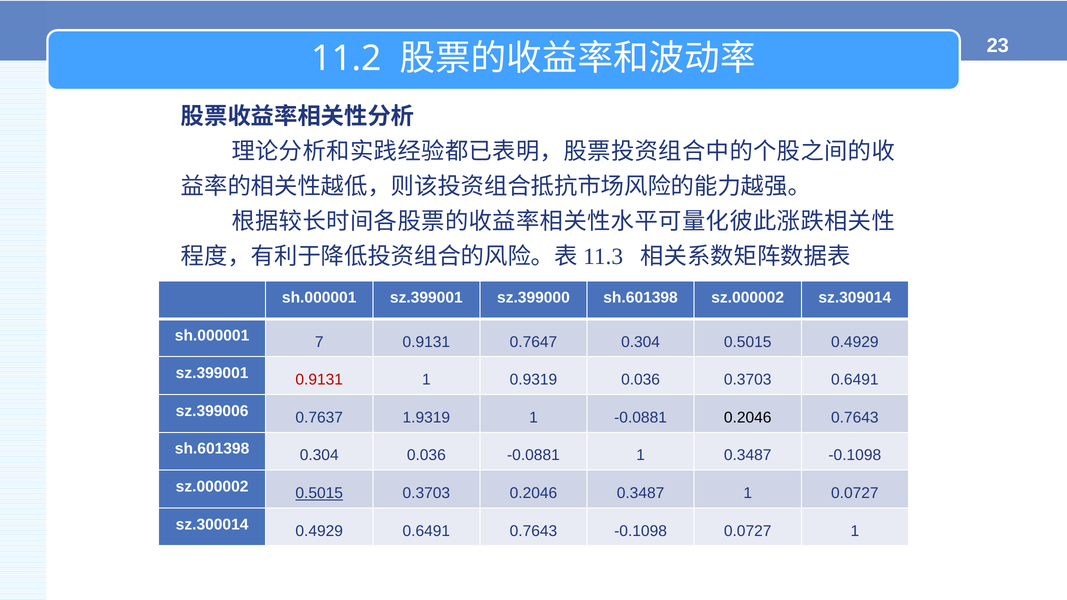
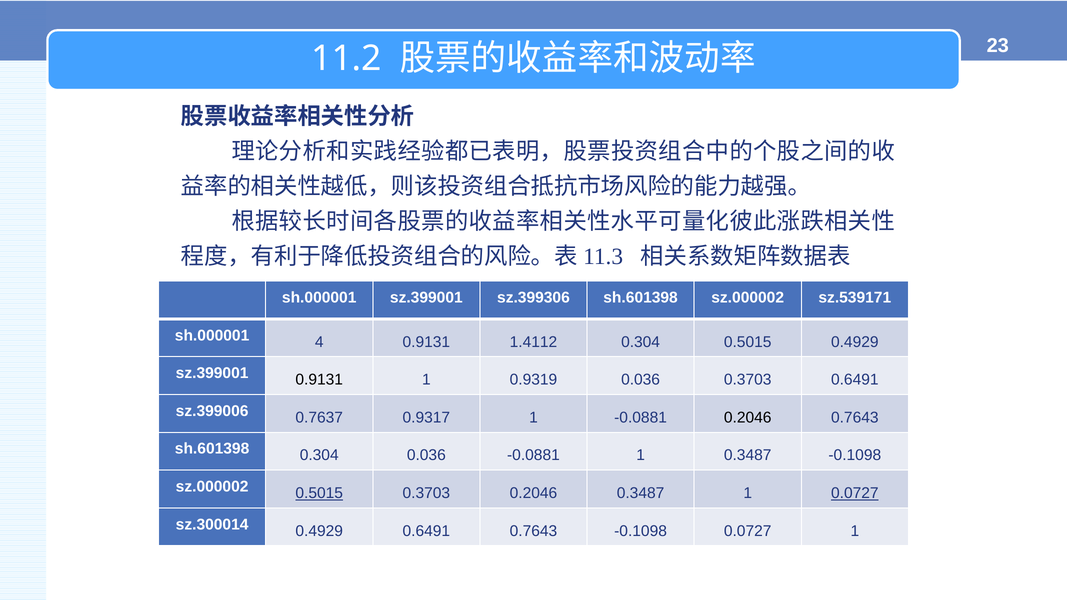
sz.399000: sz.399000 -> sz.399306
sz.309014: sz.309014 -> sz.539171
7: 7 -> 4
0.7647: 0.7647 -> 1.4112
0.9131 at (319, 380) colour: red -> black
1.9319: 1.9319 -> 0.9317
0.0727 at (855, 493) underline: none -> present
